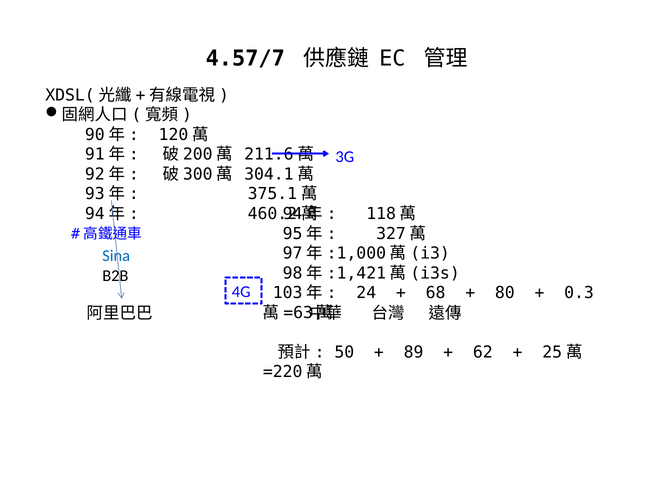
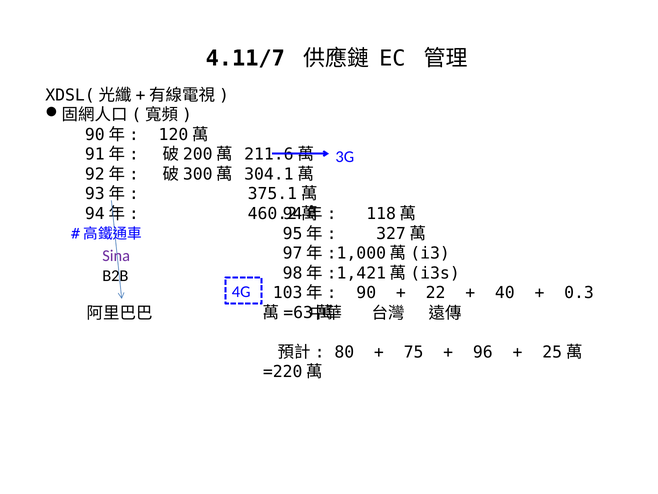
4.57/7: 4.57/7 -> 4.11/7
Sina colour: blue -> purple
24: 24 -> 90
68: 68 -> 22
80: 80 -> 40
50: 50 -> 80
89: 89 -> 75
62: 62 -> 96
